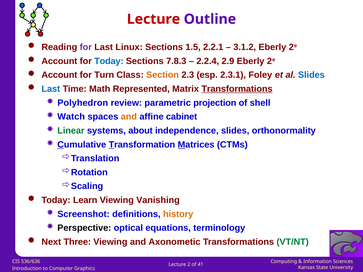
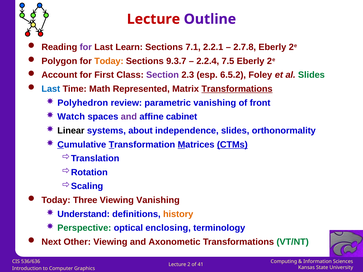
Linux: Linux -> Learn
1.5: 1.5 -> 7.1
3.1.2: 3.1.2 -> 2.7.8
Account at (59, 61): Account -> Polygon
Today at (109, 61) colour: blue -> orange
7.8.3: 7.8.3 -> 9.3.7
2.9: 2.9 -> 7.5
Turn: Turn -> First
Section colour: orange -> purple
2.3.1: 2.3.1 -> 6.5.2
Slides at (311, 75) colour: blue -> green
parametric projection: projection -> vanishing
shell: shell -> front
and at (129, 117) colour: orange -> purple
Linear colour: green -> black
CTMs underline: none -> present
Learn: Learn -> Three
Screenshot: Screenshot -> Understand
Perspective colour: black -> green
equations: equations -> enclosing
Three: Three -> Other
